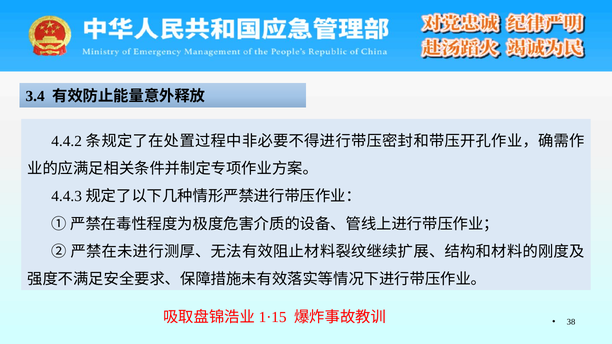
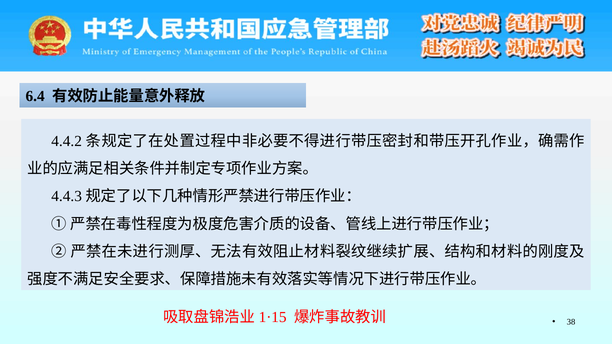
3.4: 3.4 -> 6.4
